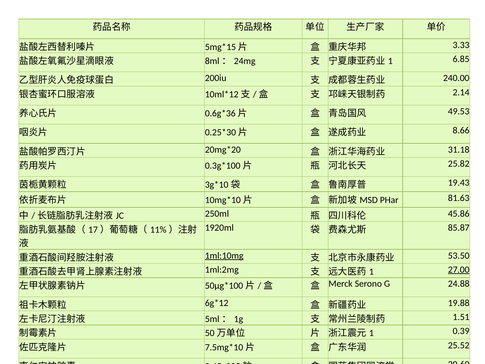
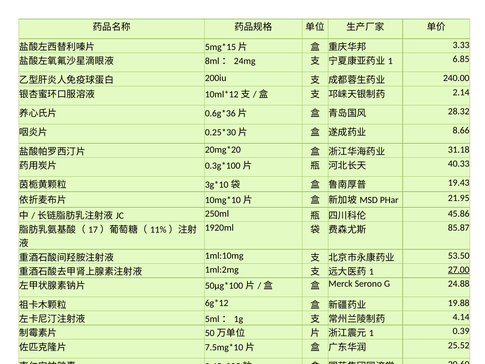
49.53: 49.53 -> 28.32
25.82: 25.82 -> 40.33
81.63: 81.63 -> 21.95
1ml:10mg underline: present -> none
1.51: 1.51 -> 4.14
